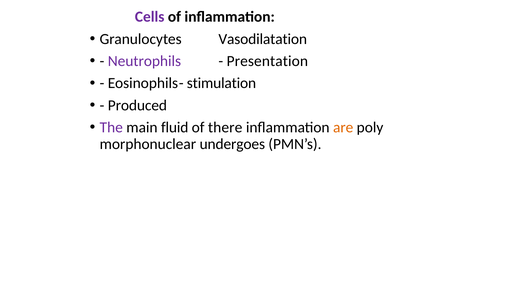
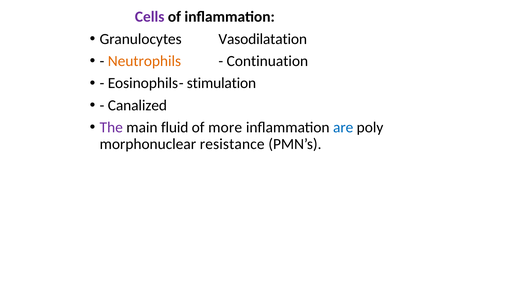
Neutrophils colour: purple -> orange
Presentation: Presentation -> Continuation
Produced: Produced -> Canalized
there: there -> more
are colour: orange -> blue
undergoes: undergoes -> resistance
